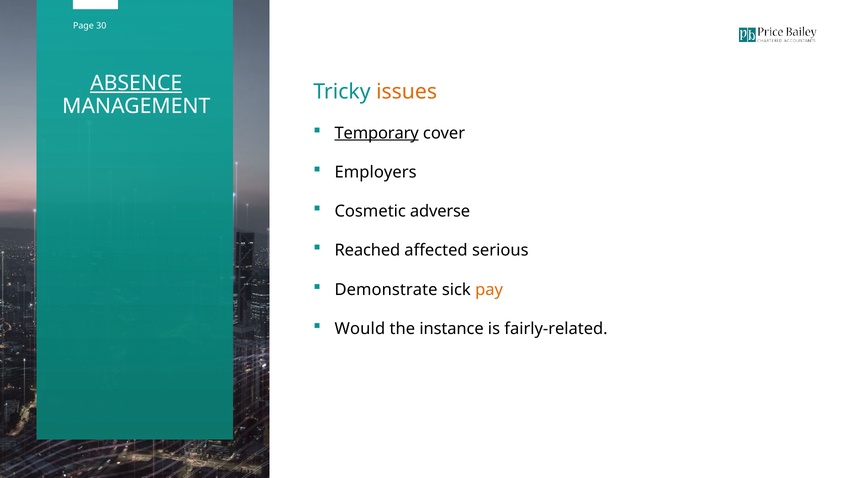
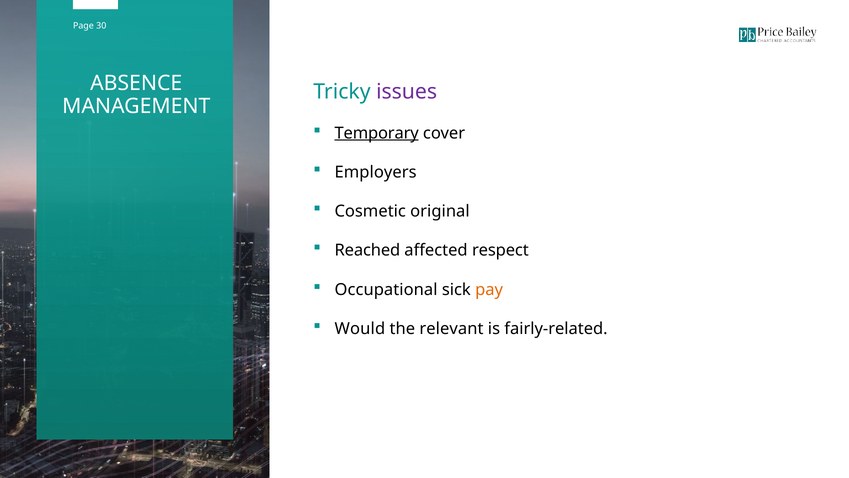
ABSENCE underline: present -> none
issues colour: orange -> purple
adverse: adverse -> original
serious: serious -> respect
Demonstrate: Demonstrate -> Occupational
instance: instance -> relevant
